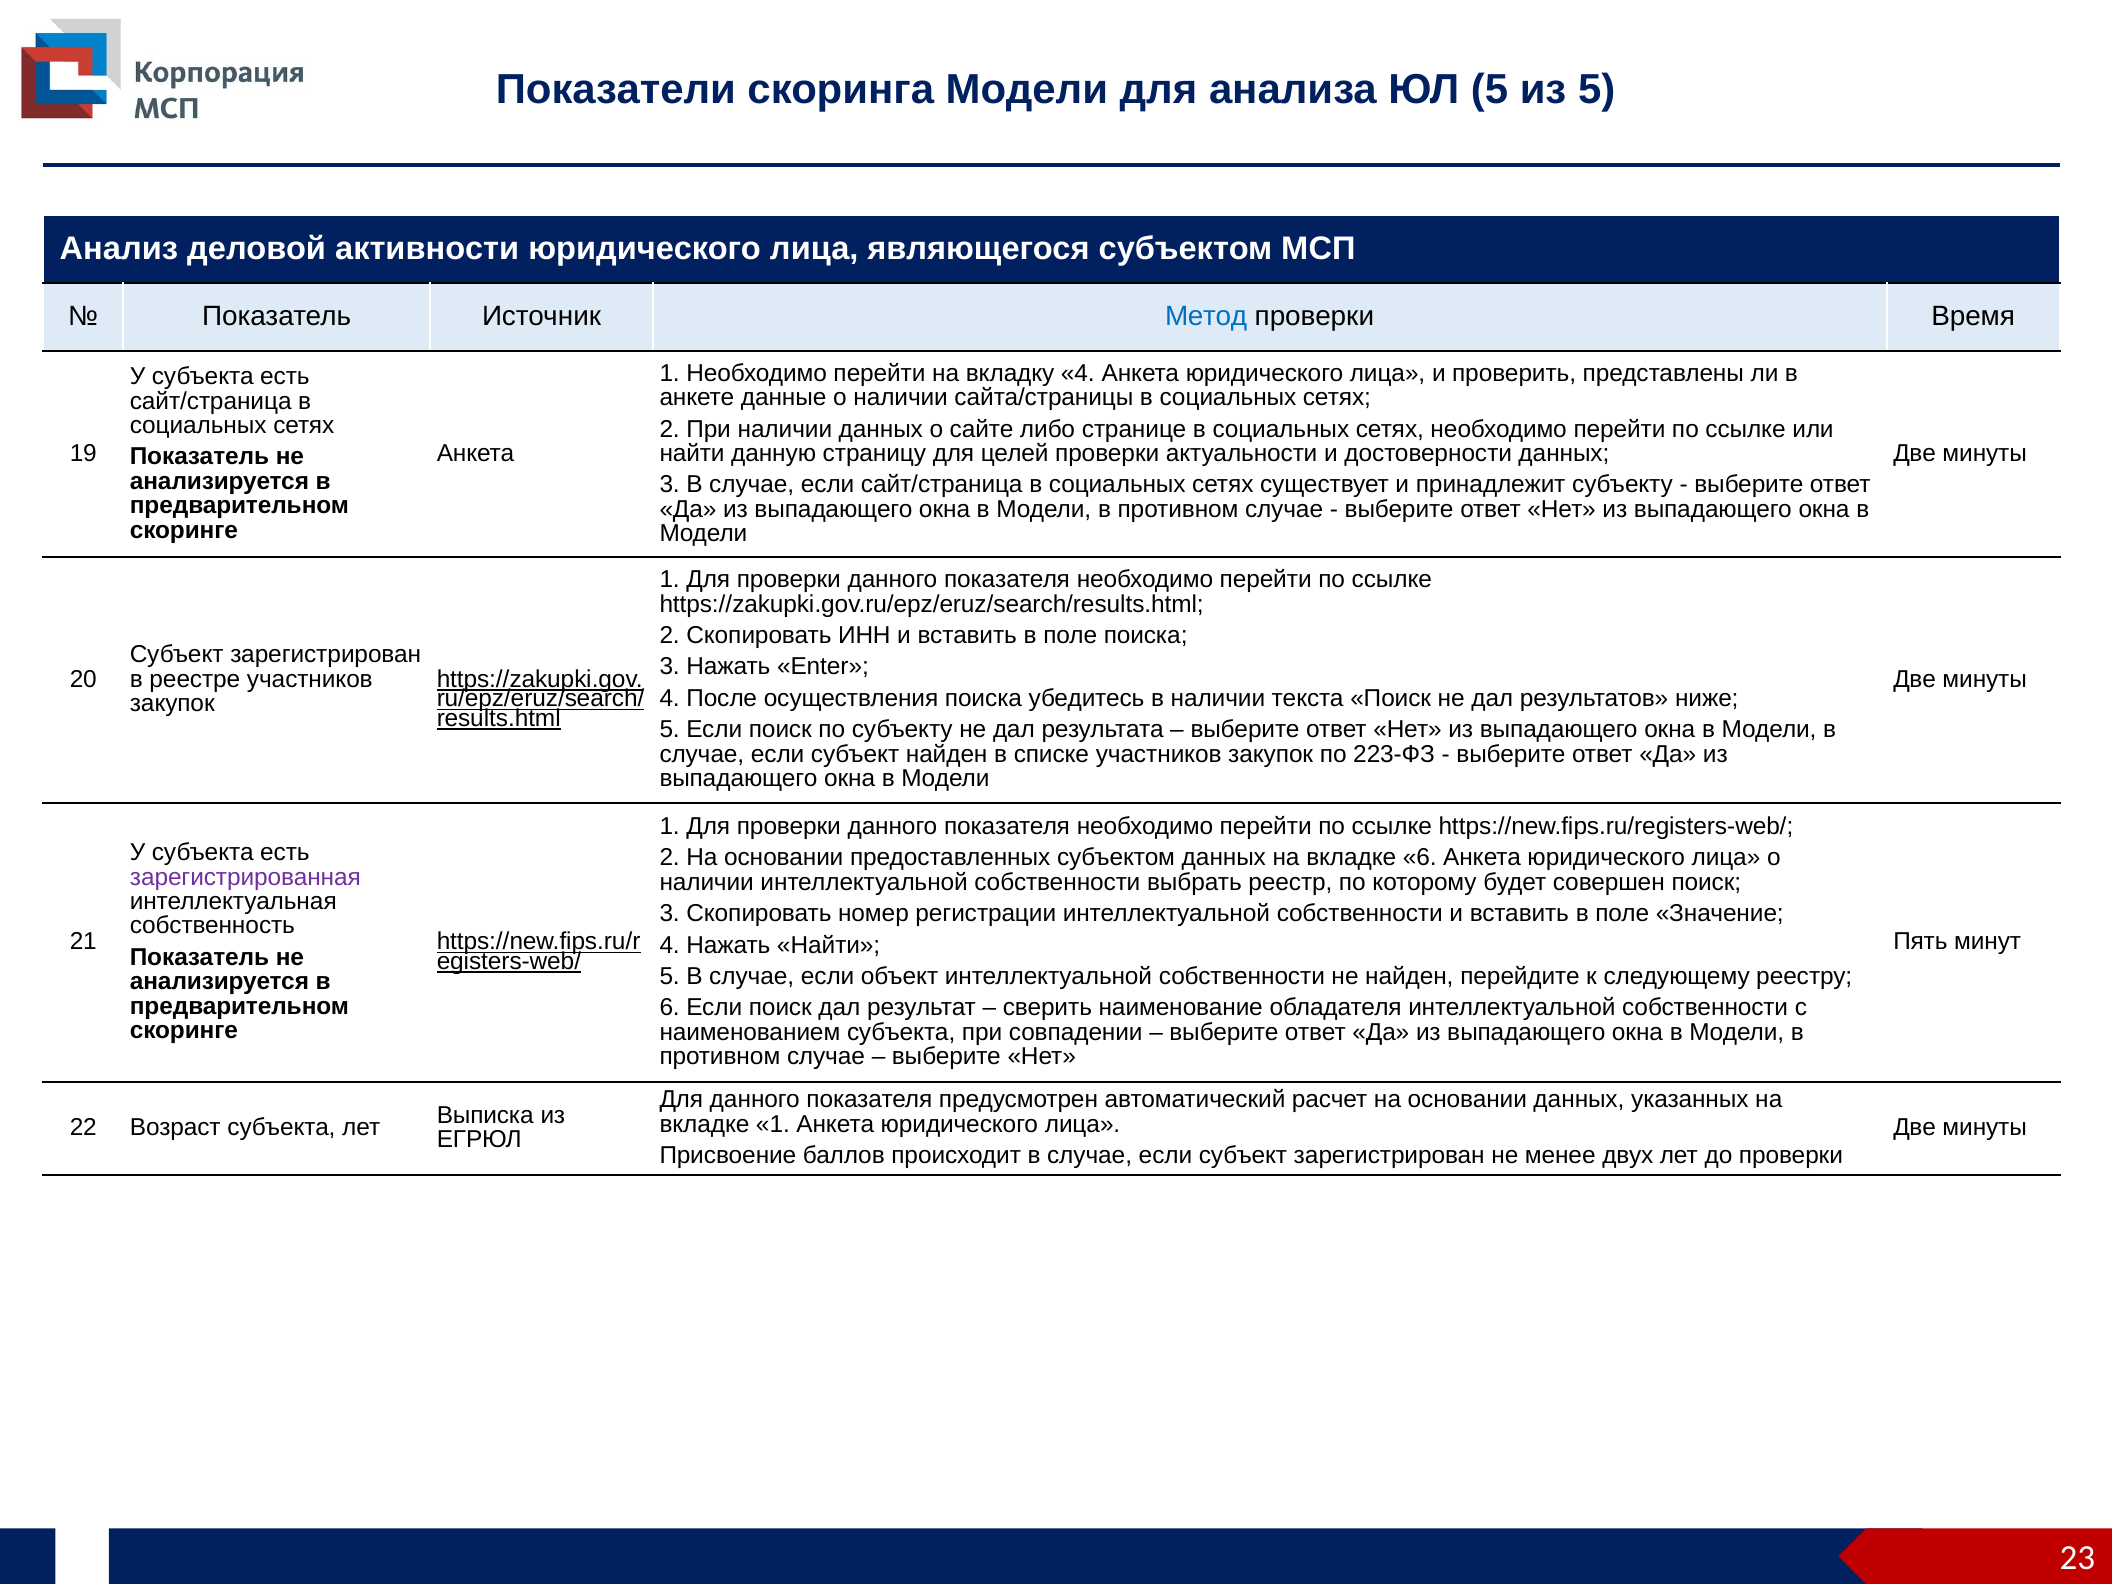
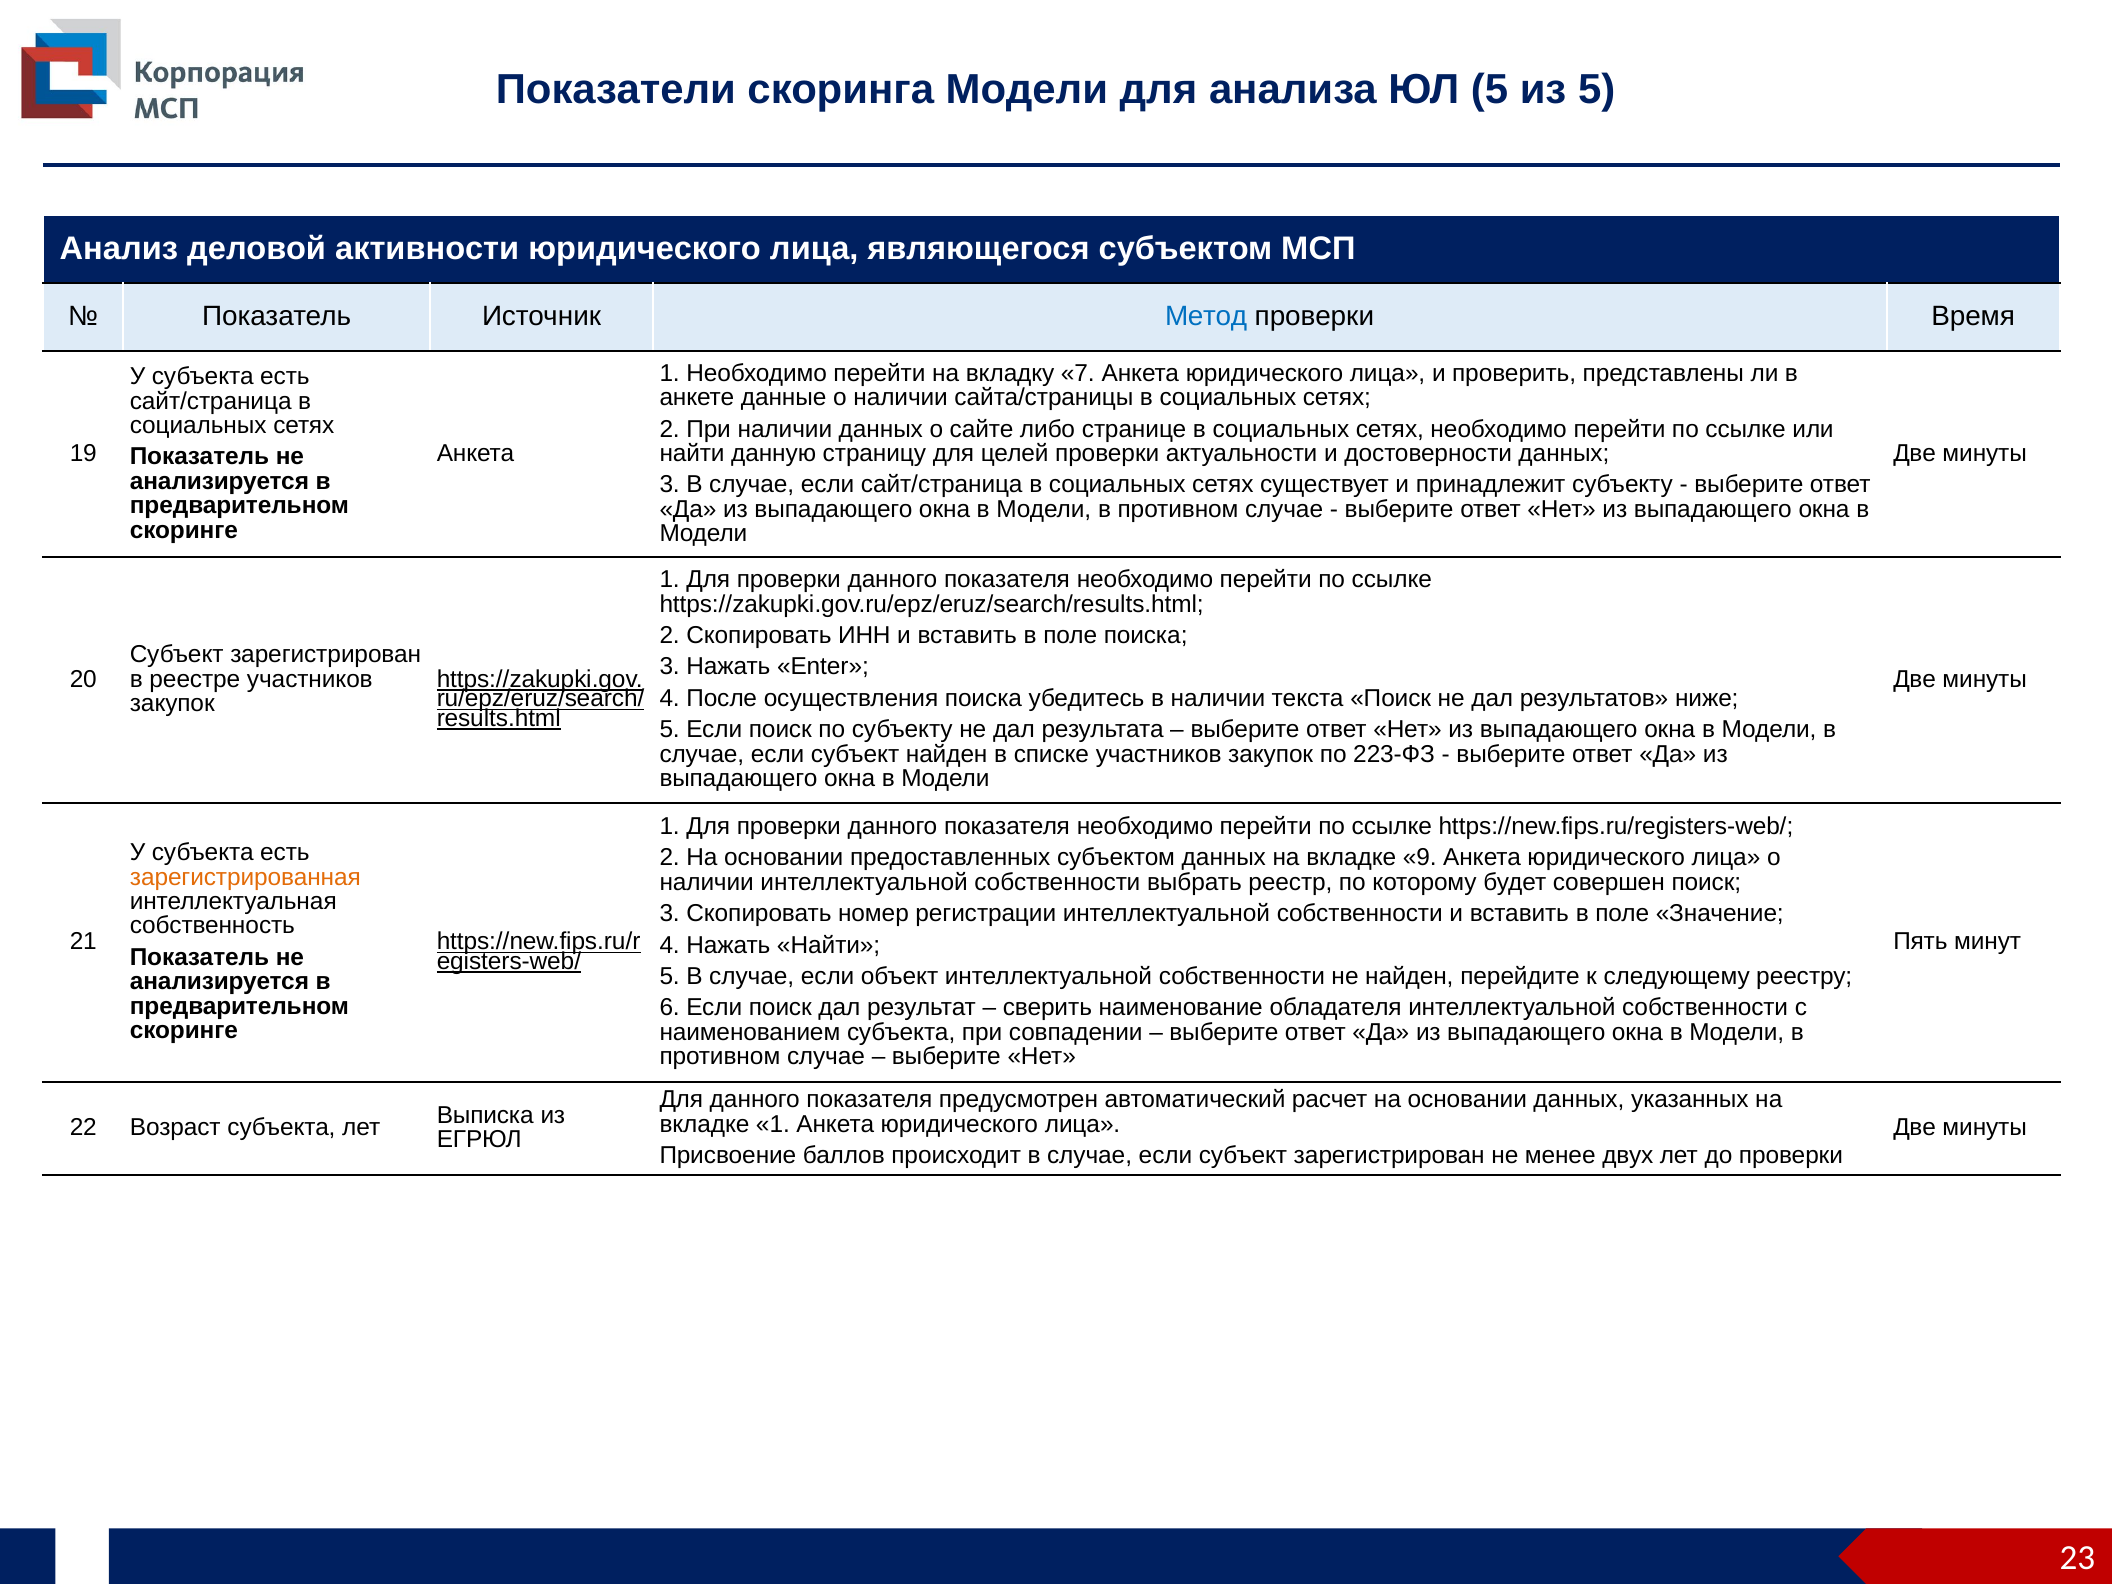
вкладку 4: 4 -> 7
вкладке 6: 6 -> 9
зарегистрированная colour: purple -> orange
